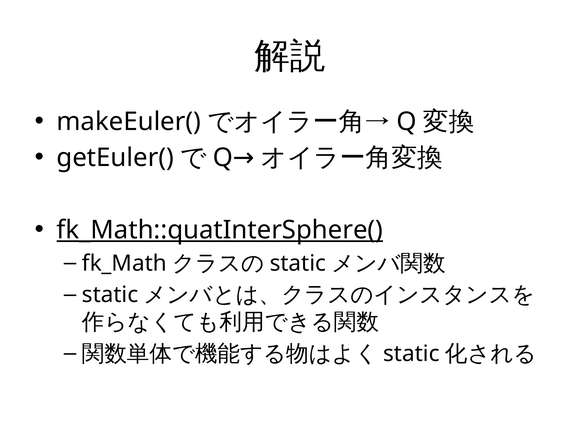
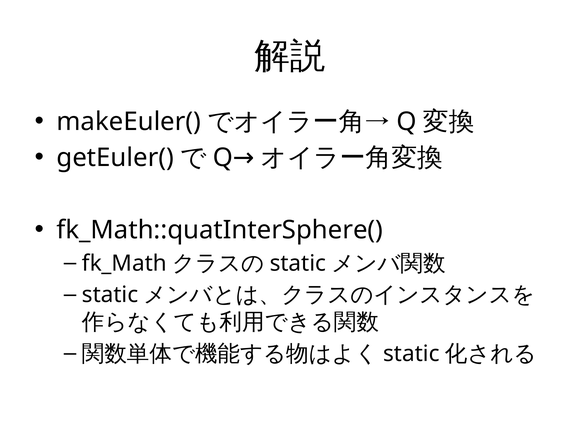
fk_Math::quatInterSphere( underline: present -> none
